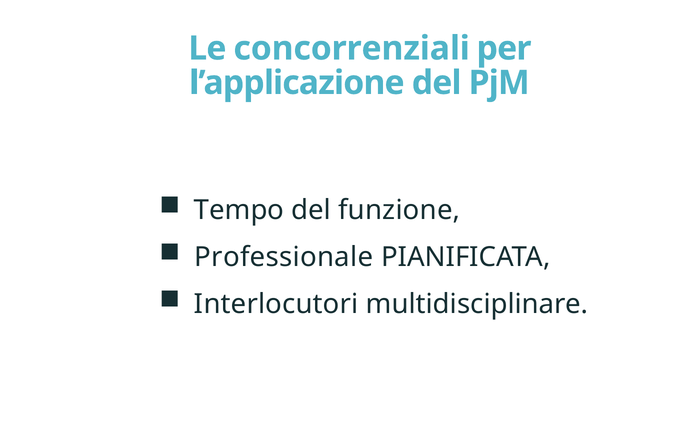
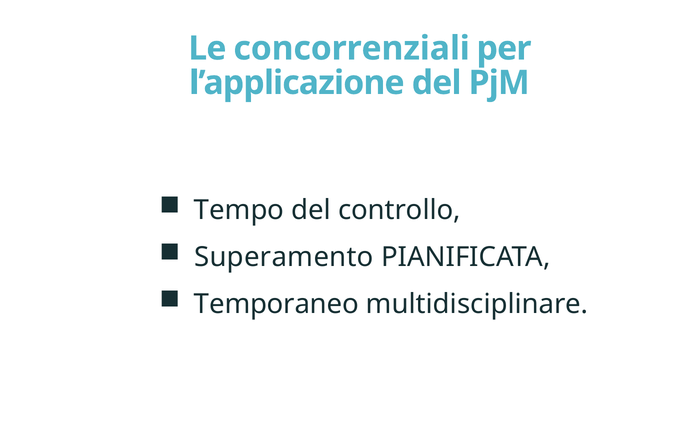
funzione: funzione -> controllo
Professionale: Professionale -> Superamento
Interlocutori: Interlocutori -> Temporaneo
